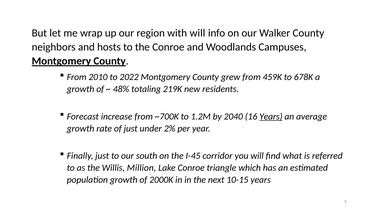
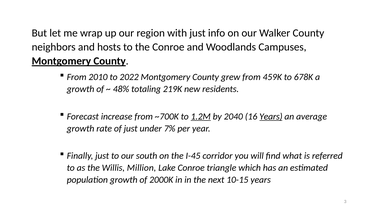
with will: will -> just
1.2M underline: none -> present
2%: 2% -> 7%
